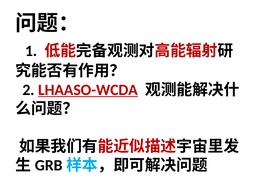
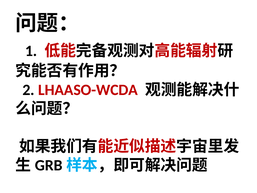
LHAASO-WCDA underline: present -> none
